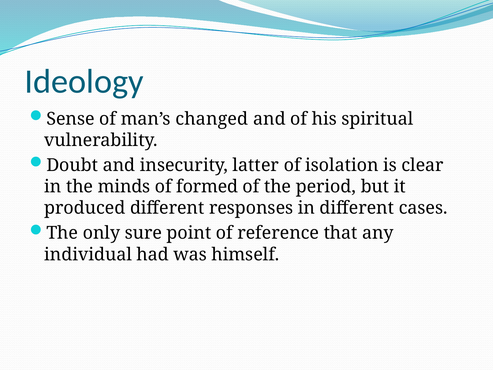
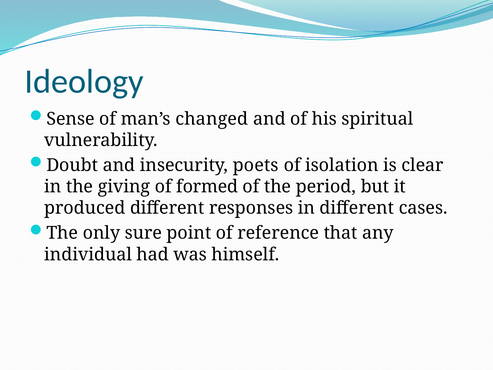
latter: latter -> poets
minds: minds -> giving
